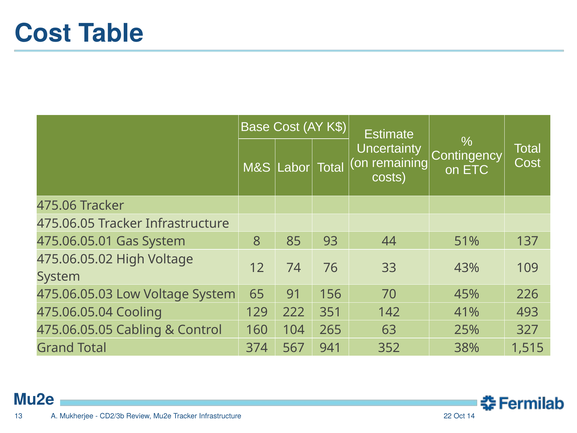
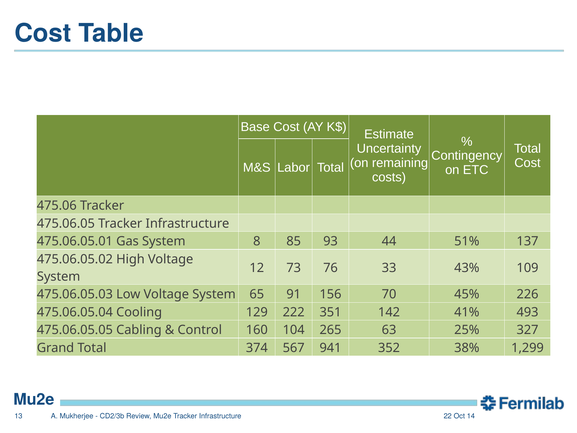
74: 74 -> 73
1,515: 1,515 -> 1,299
